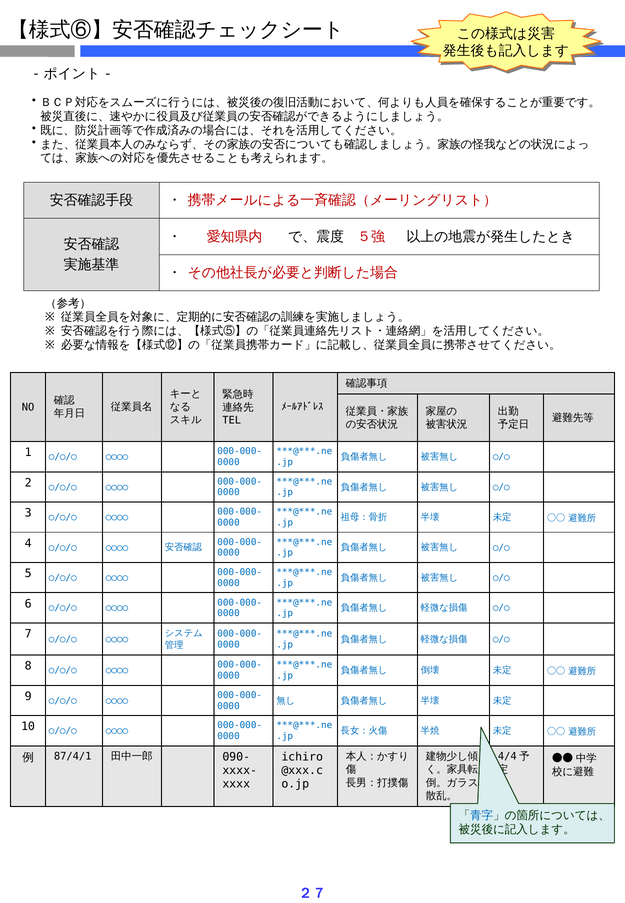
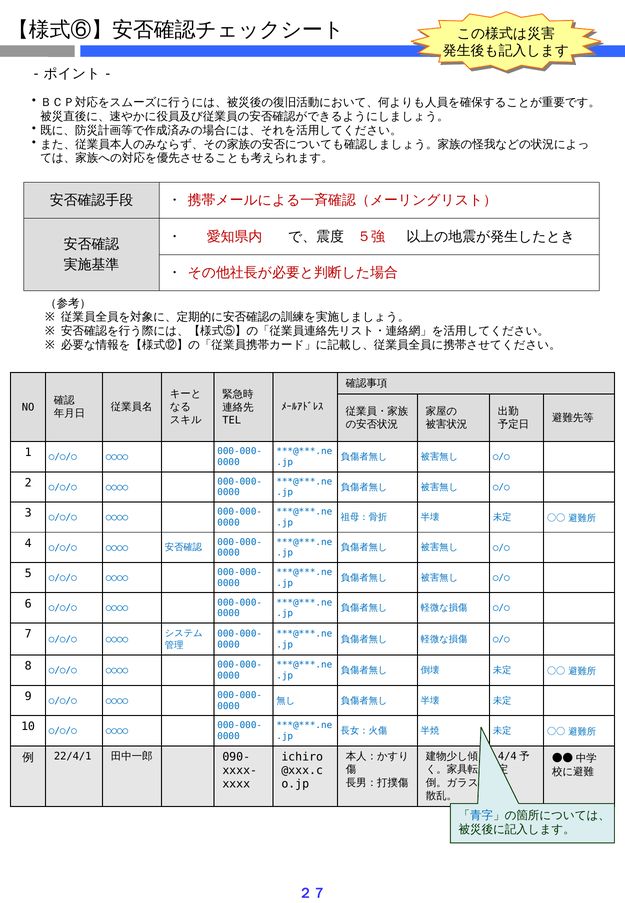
87/4/1: 87/4/1 -> 22/4/1
